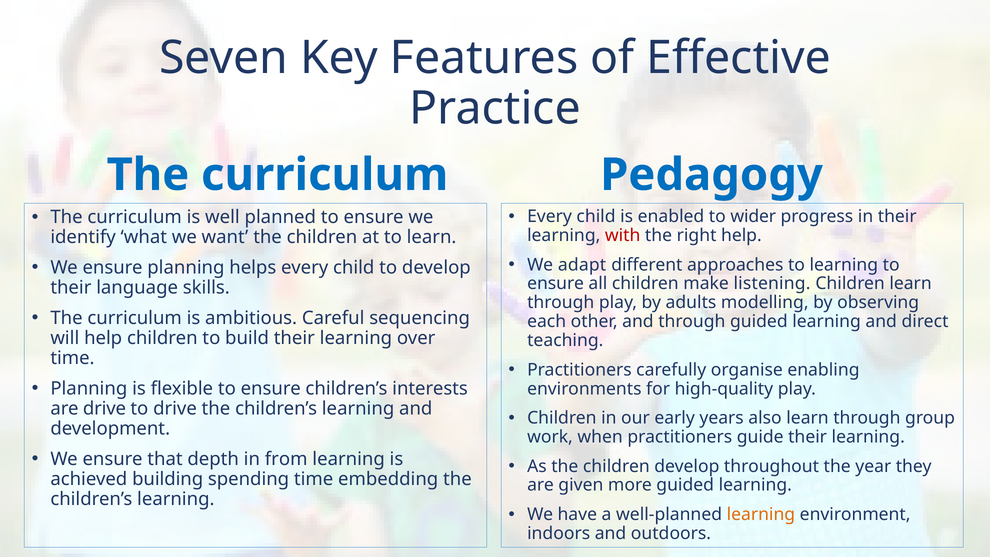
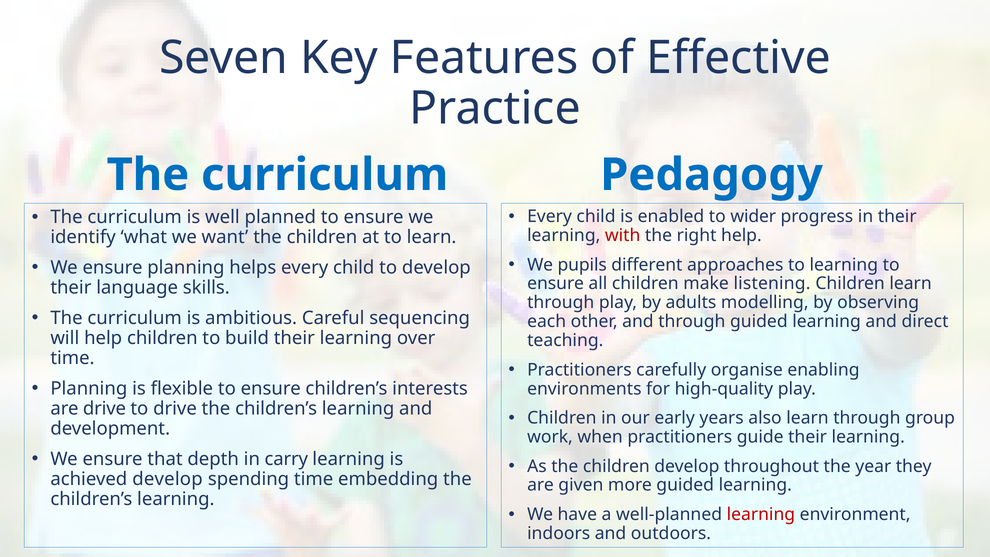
adapt: adapt -> pupils
from: from -> carry
achieved building: building -> develop
learning at (761, 514) colour: orange -> red
